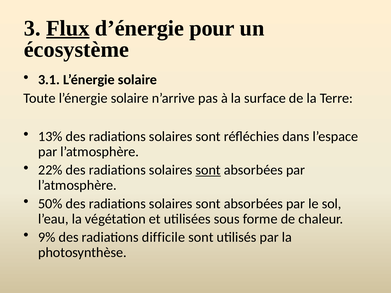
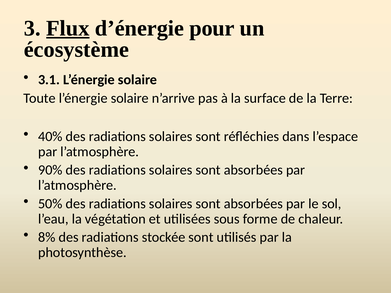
13%: 13% -> 40%
22%: 22% -> 90%
sont at (208, 170) underline: present -> none
9%: 9% -> 8%
difficile: difficile -> stockée
